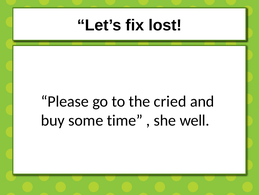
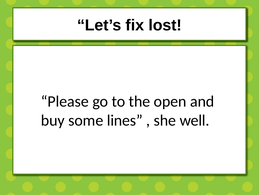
cried: cried -> open
time: time -> lines
